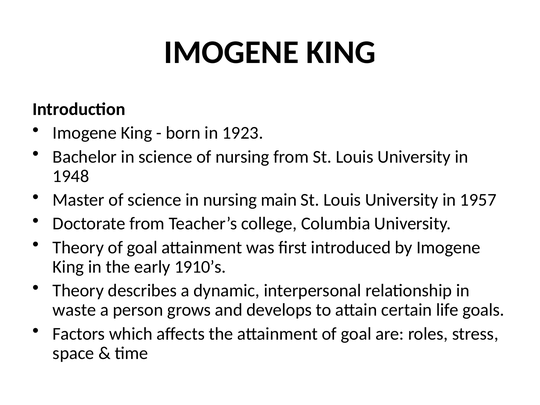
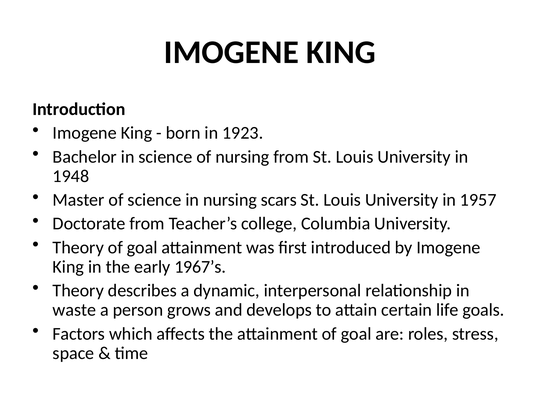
main: main -> scars
1910’s: 1910’s -> 1967’s
